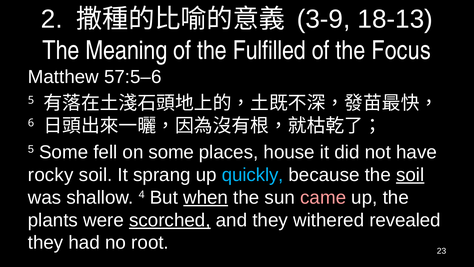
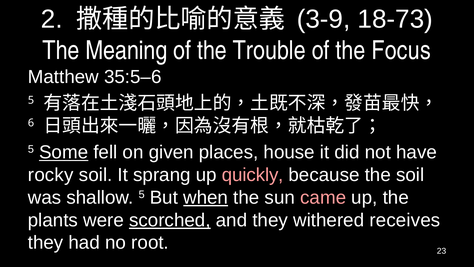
18-13: 18-13 -> 18-73
Fulfilled: Fulfilled -> Trouble
57:5–6: 57:5–6 -> 35:5–6
Some at (64, 152) underline: none -> present
on some: some -> given
quickly colour: light blue -> pink
soil at (410, 175) underline: present -> none
shallow 4: 4 -> 5
revealed: revealed -> receives
